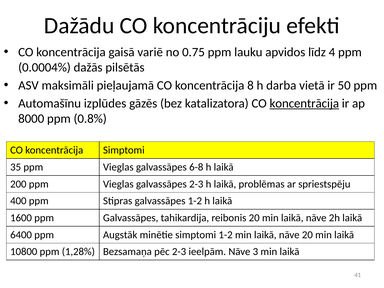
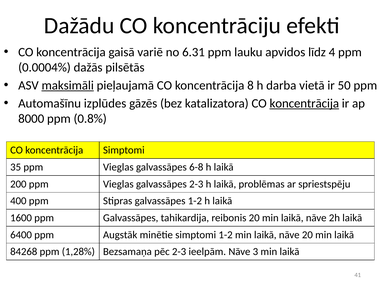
0.75: 0.75 -> 6.31
maksimāli underline: none -> present
10800: 10800 -> 84268
